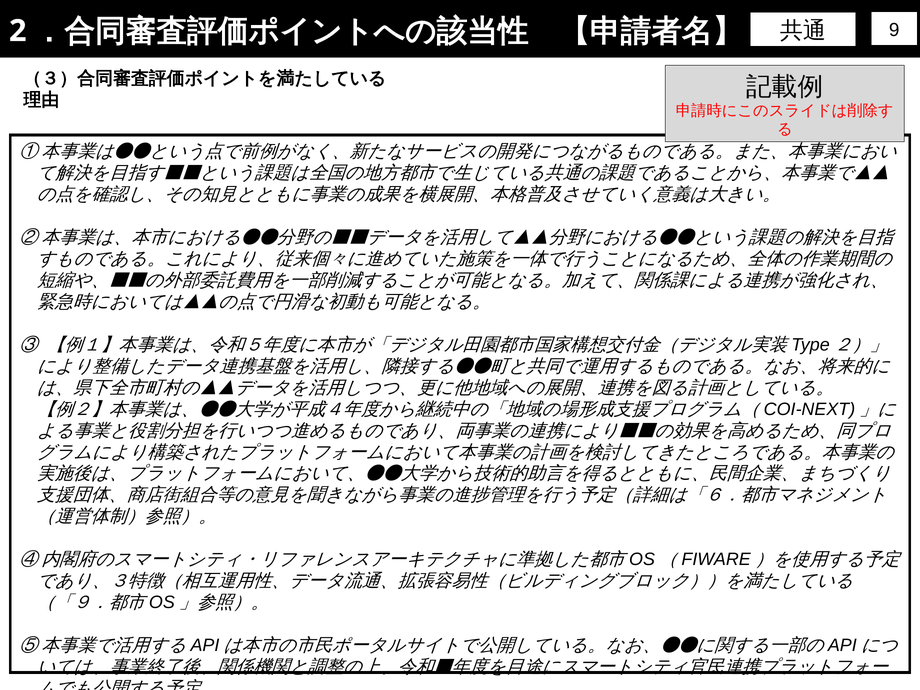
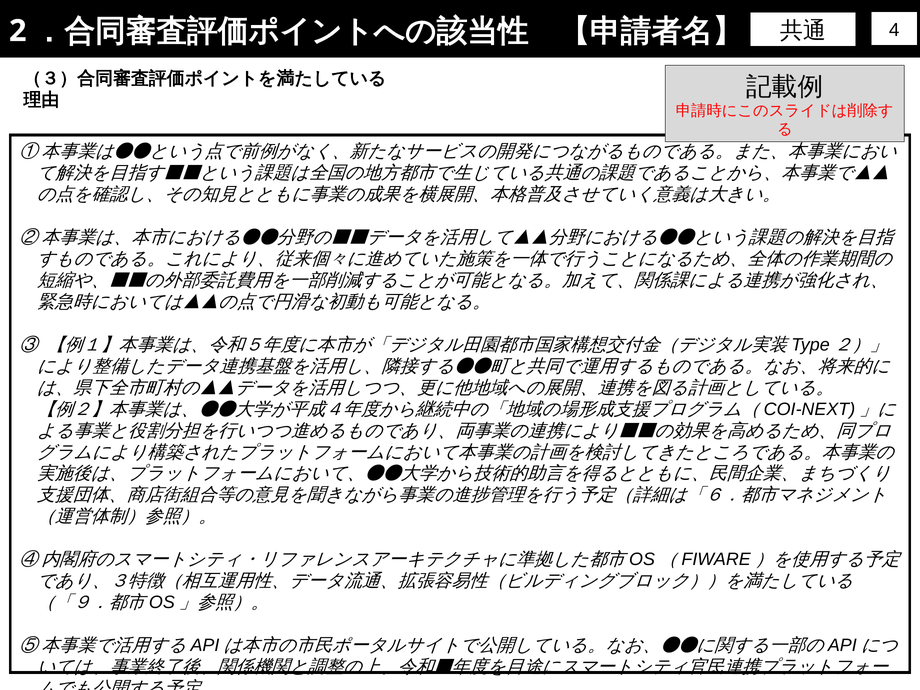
9: 9 -> 4
